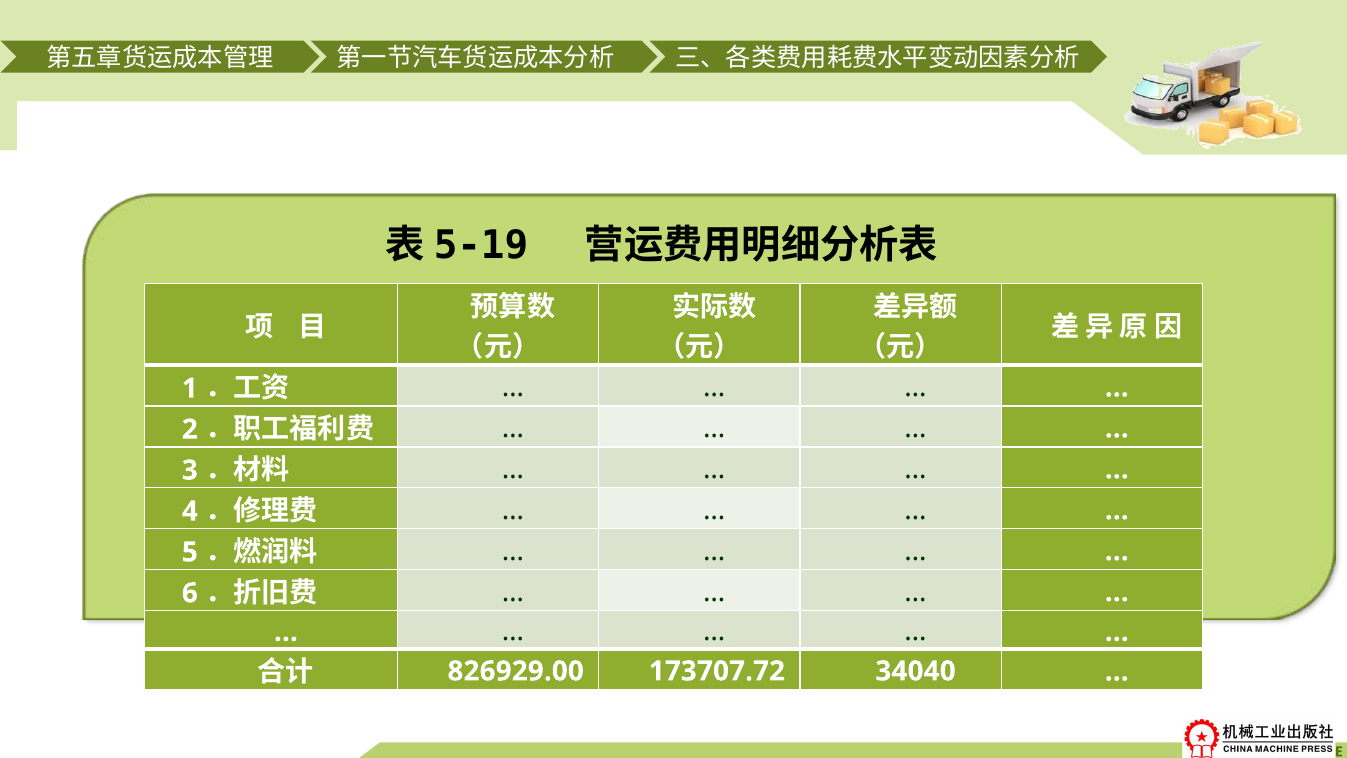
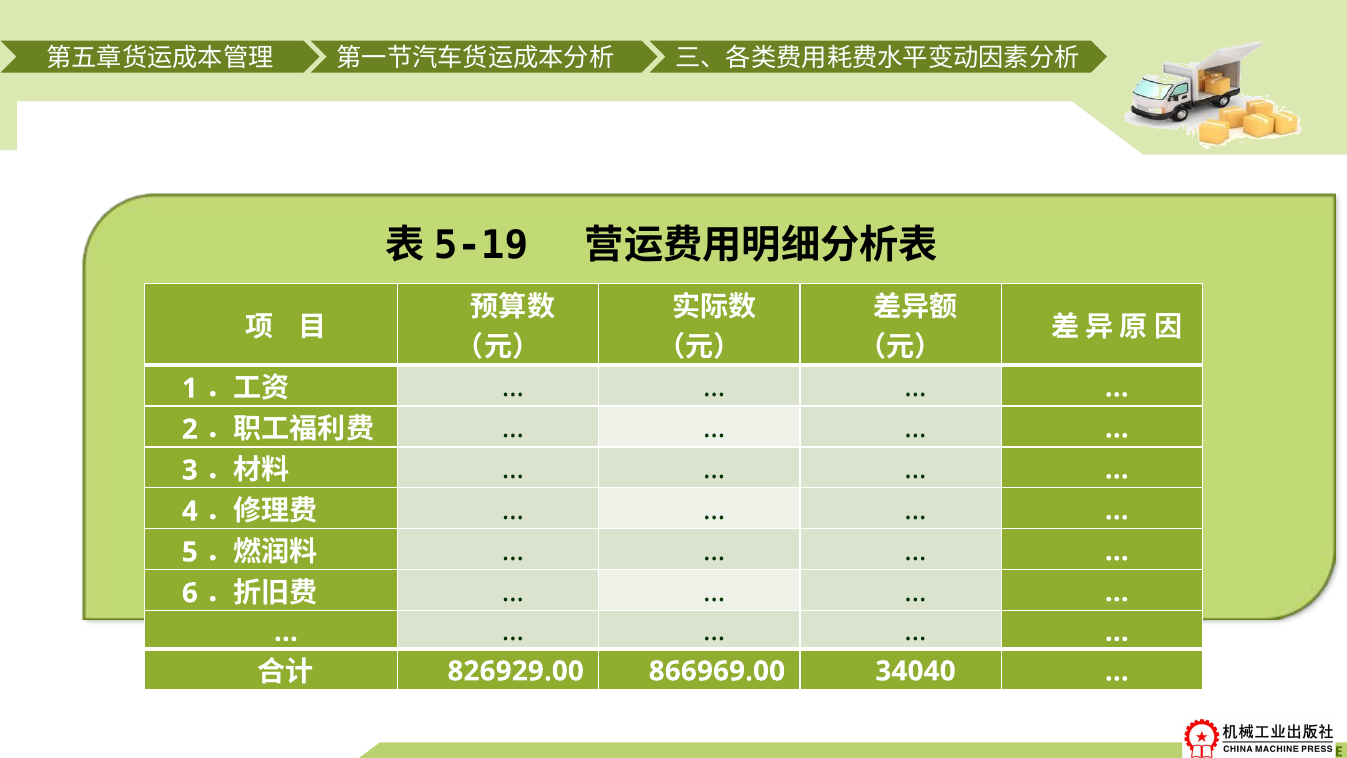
173707.72: 173707.72 -> 866969.00
